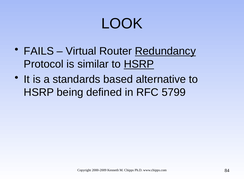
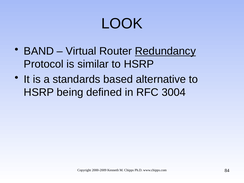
FAILS: FAILS -> BAND
HSRP at (139, 64) underline: present -> none
5799: 5799 -> 3004
